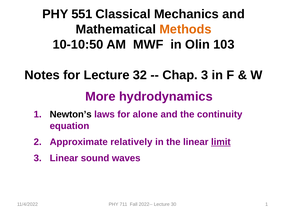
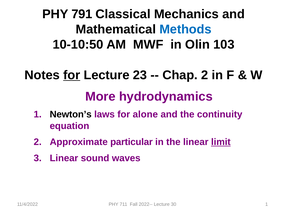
551: 551 -> 791
Methods colour: orange -> blue
for at (72, 75) underline: none -> present
32: 32 -> 23
Chap 3: 3 -> 2
relatively: relatively -> particular
